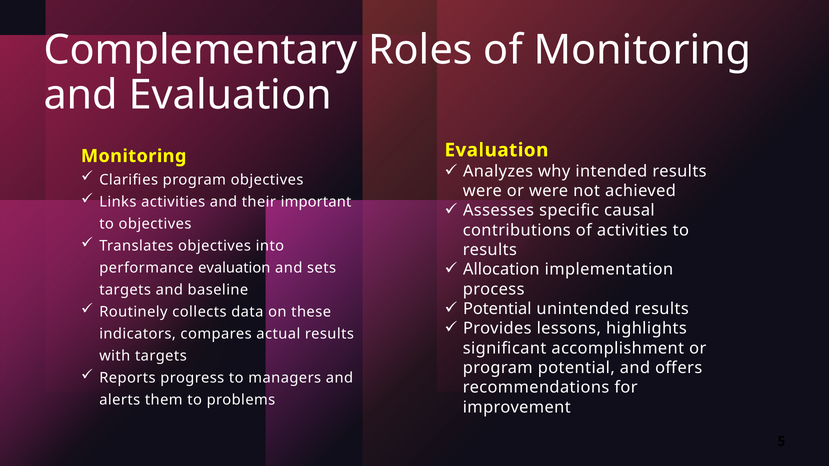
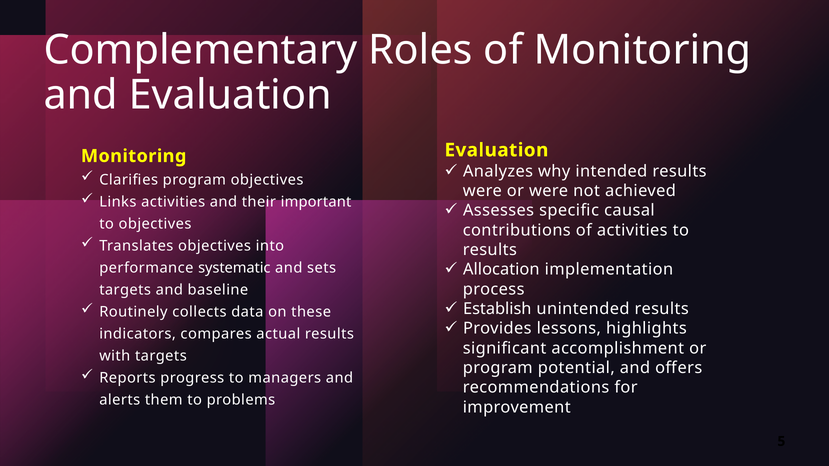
performance evaluation: evaluation -> systematic
Potential at (497, 309): Potential -> Establish
